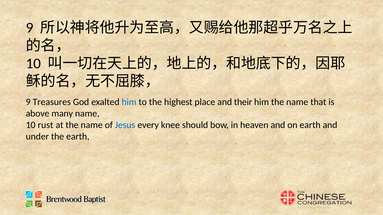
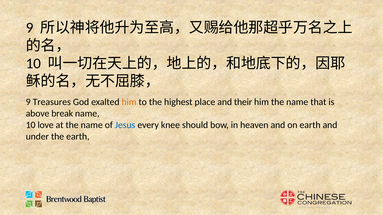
him at (129, 102) colour: blue -> orange
many: many -> break
rust: rust -> love
